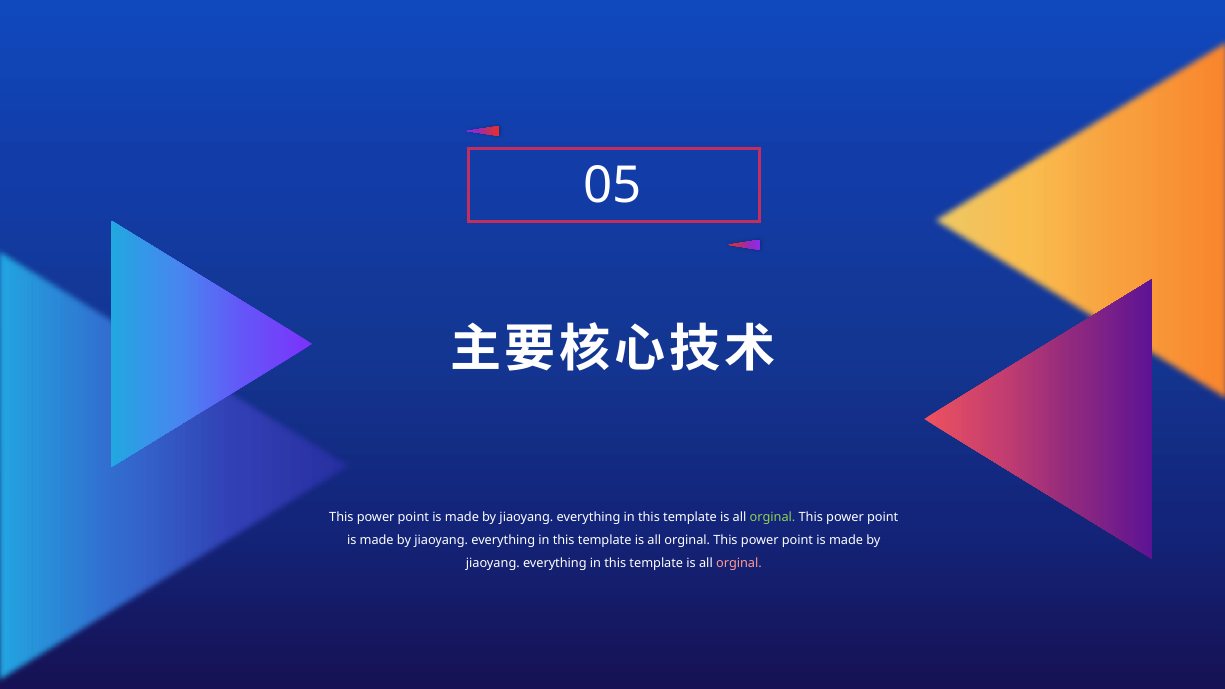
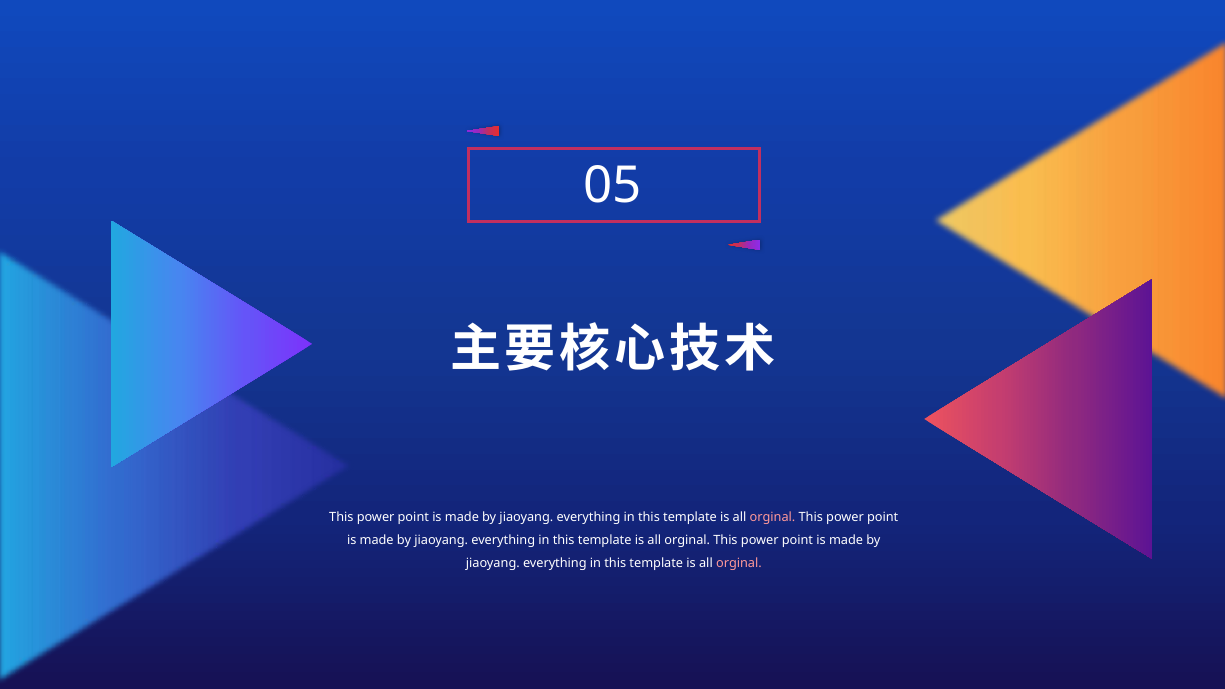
orginal at (773, 518) colour: light green -> pink
